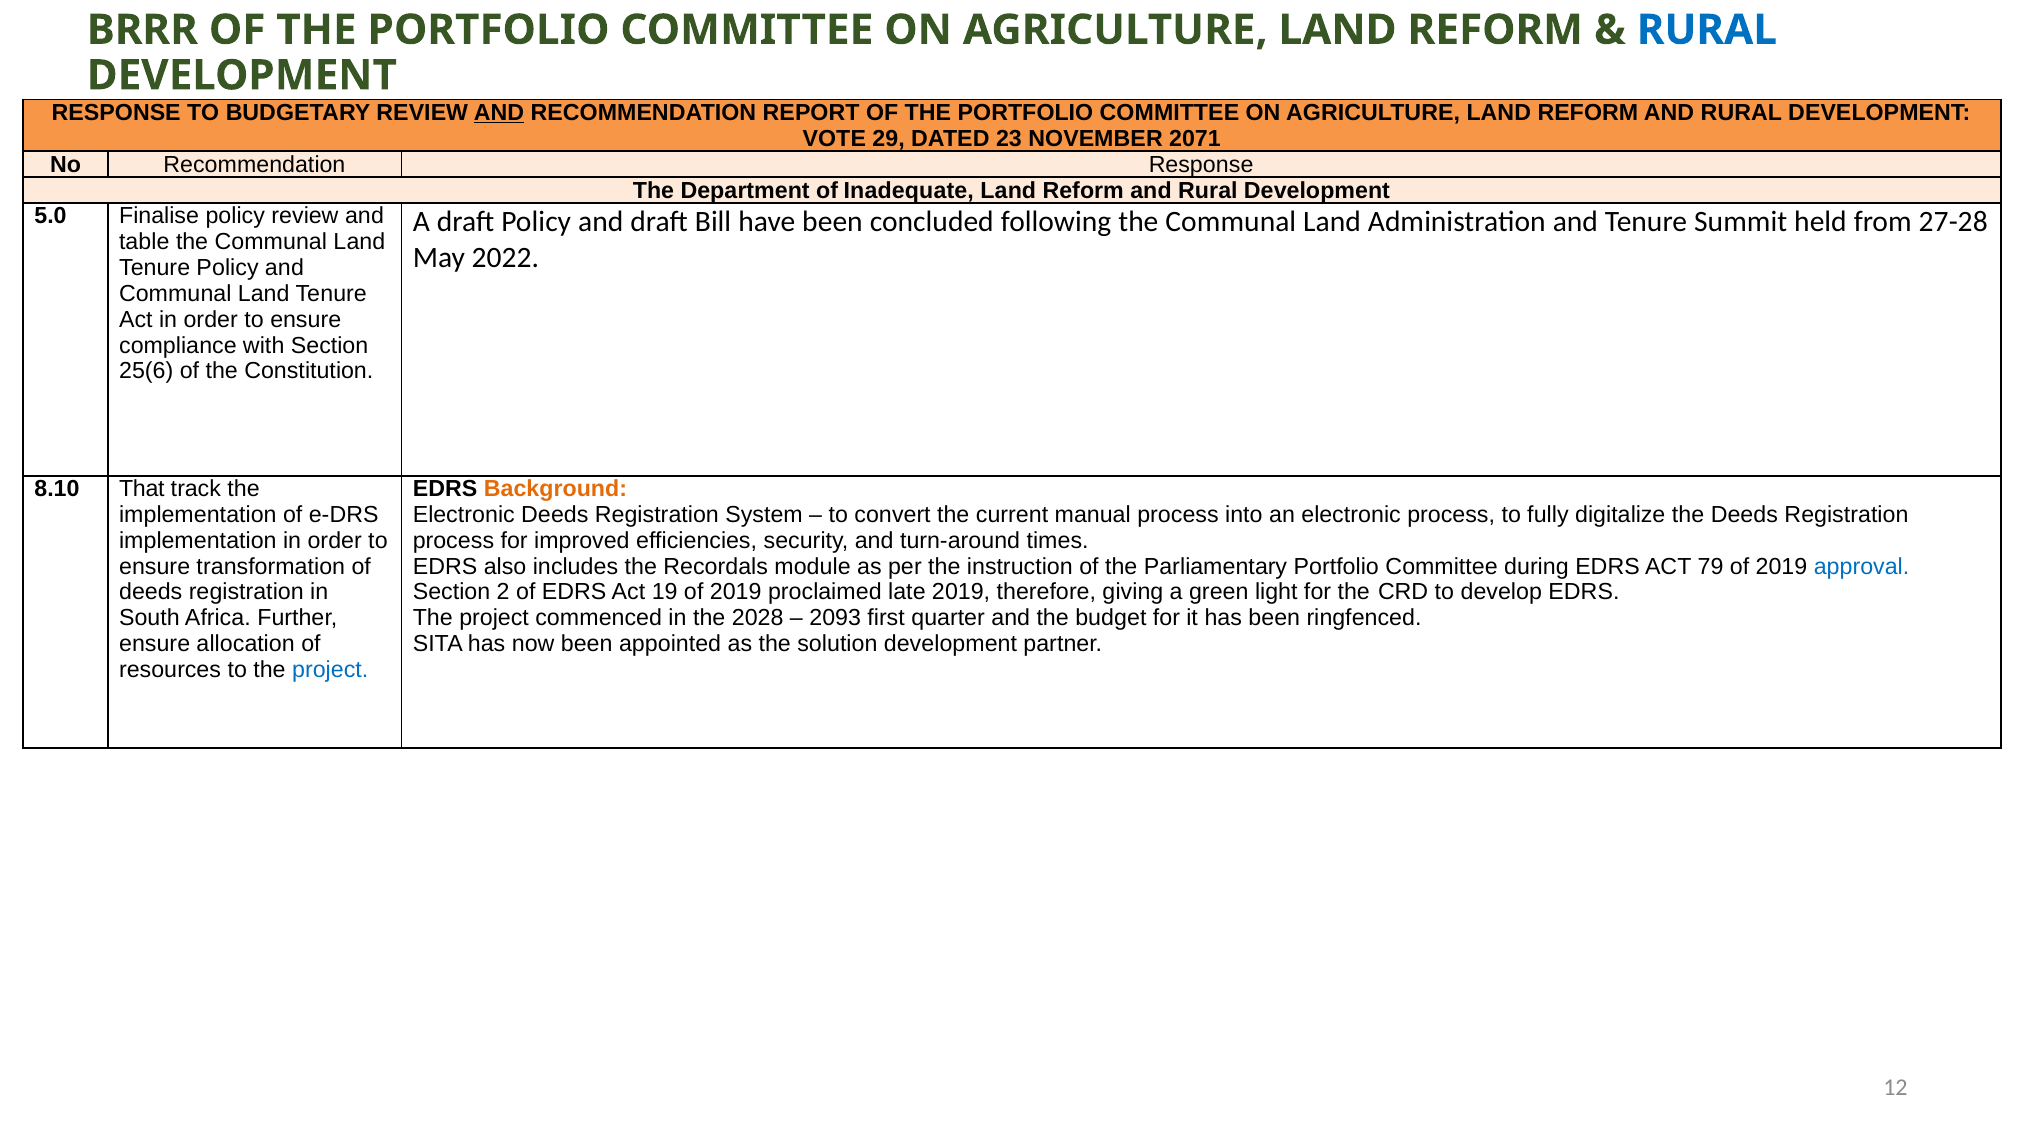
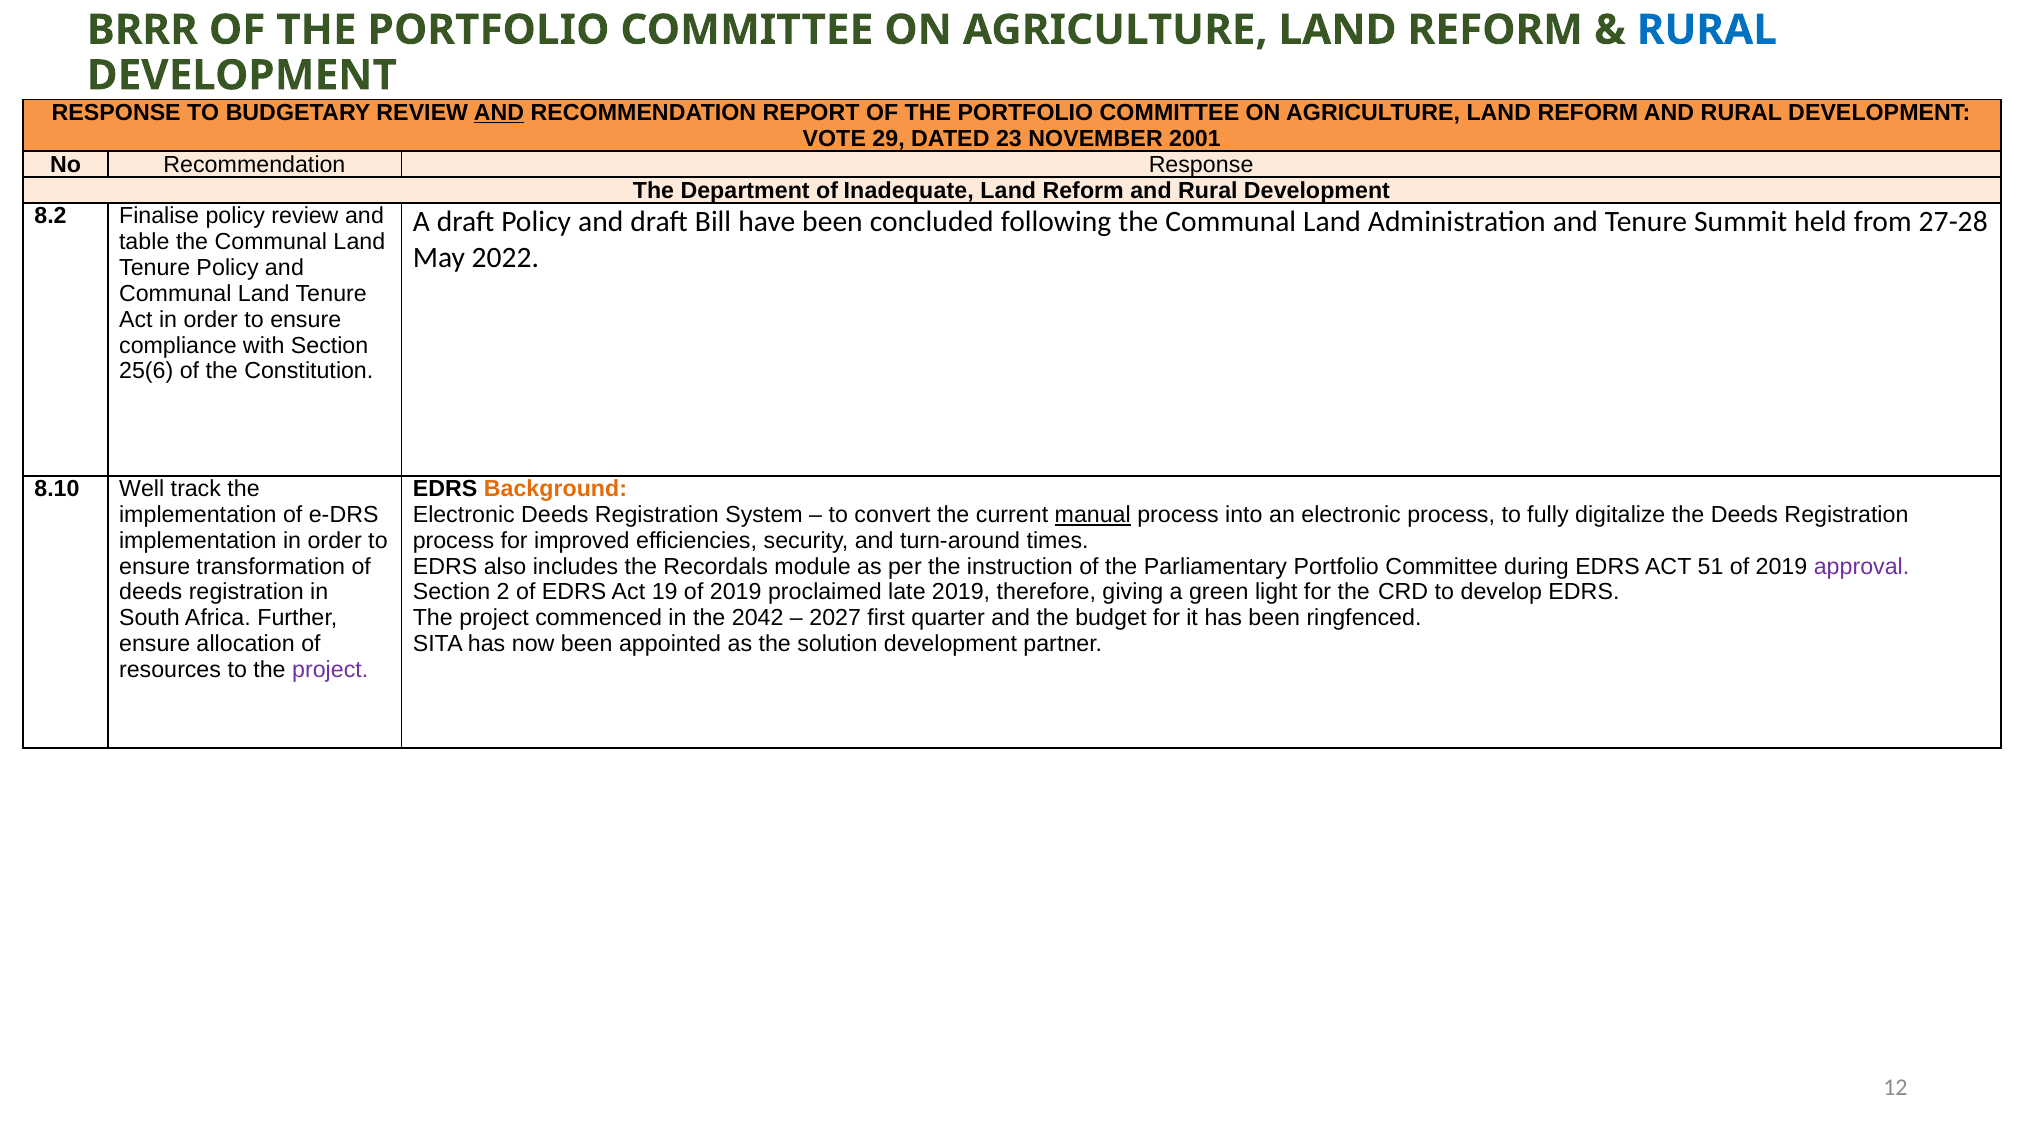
2071: 2071 -> 2001
5.0: 5.0 -> 8.2
That: That -> Well
manual underline: none -> present
79: 79 -> 51
approval colour: blue -> purple
2028: 2028 -> 2042
2093: 2093 -> 2027
project at (330, 670) colour: blue -> purple
